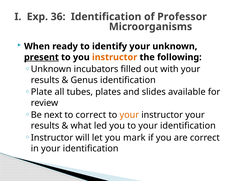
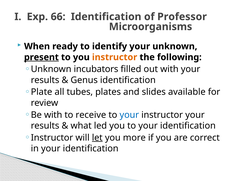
36: 36 -> 66
Be next: next -> with
to correct: correct -> receive
your at (129, 115) colour: orange -> blue
let underline: none -> present
mark: mark -> more
